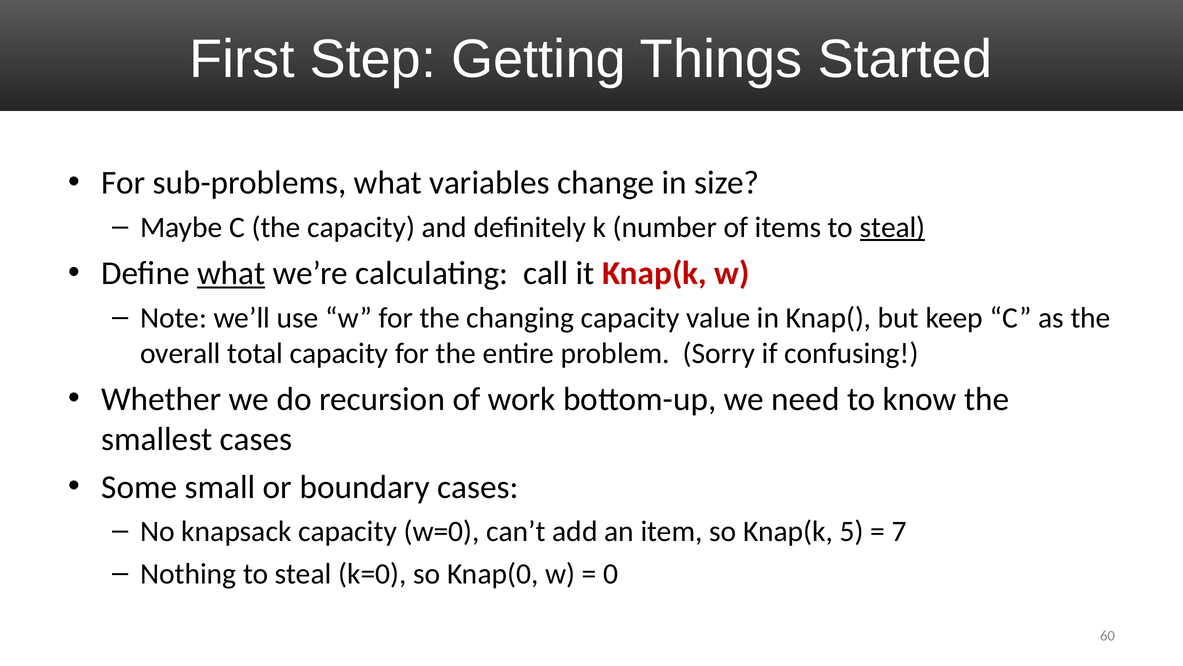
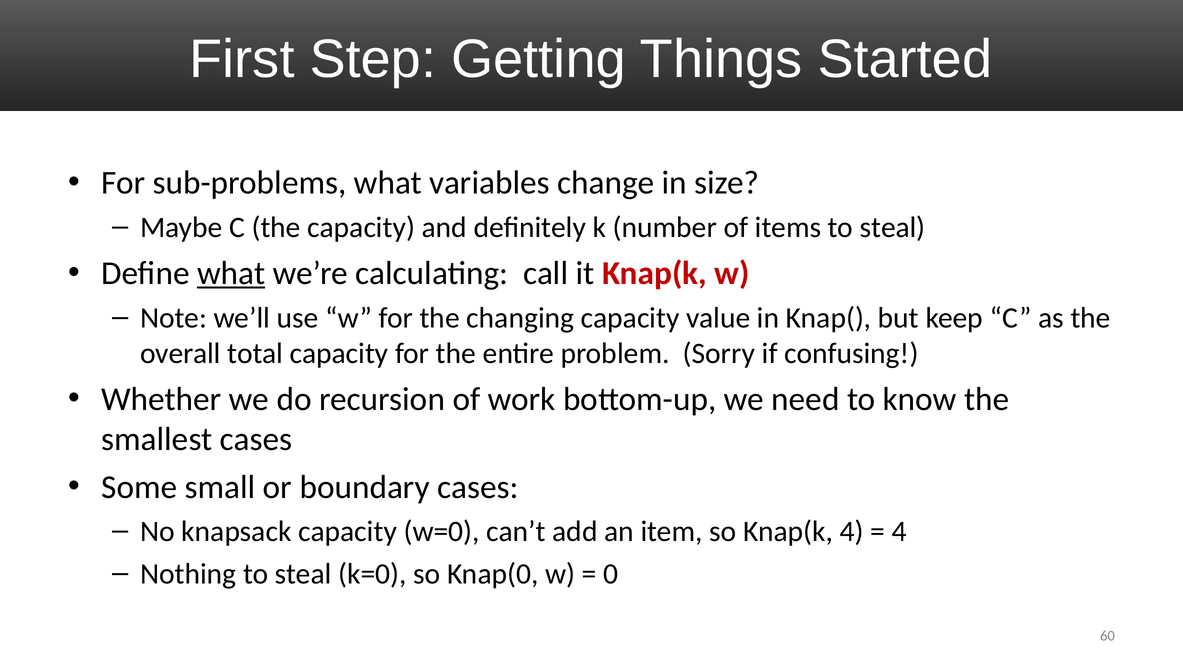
steal at (893, 227) underline: present -> none
Knap(k 5: 5 -> 4
7 at (899, 531): 7 -> 4
